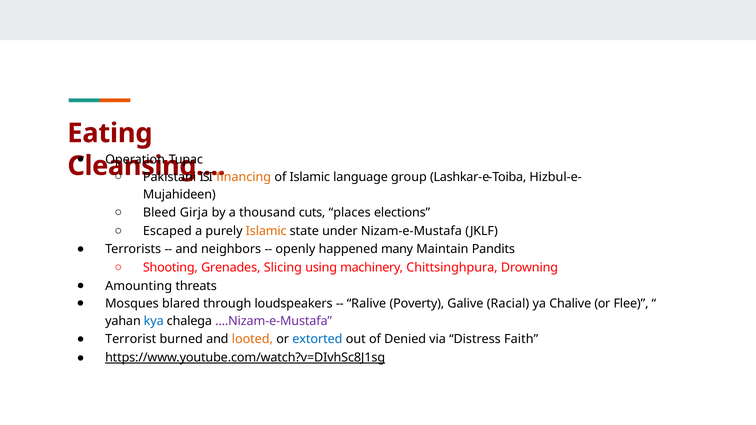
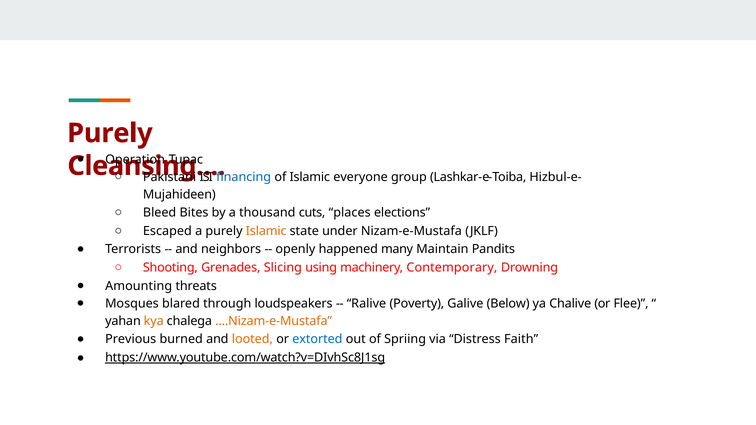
Eating at (110, 133): Eating -> Purely
ﬁnancing colour: orange -> blue
language: language -> everyone
Girja: Girja -> Bites
Chittsinghpura: Chittsinghpura -> Contemporary
Racial: Racial -> Below
kya colour: blue -> orange
….Nizam-e-Mustafa colour: purple -> orange
Terrorist: Terrorist -> Previous
Denied: Denied -> Spriing
